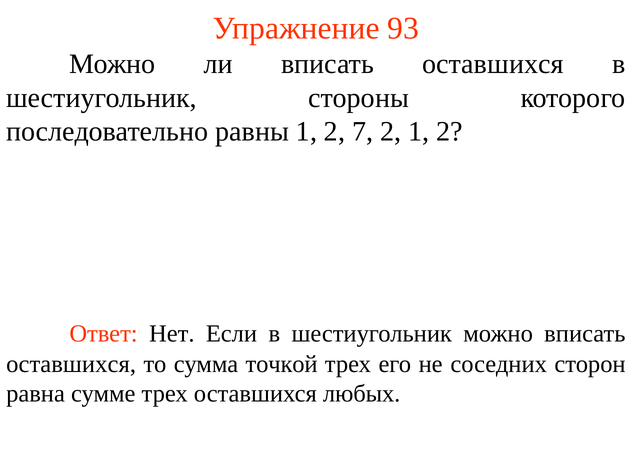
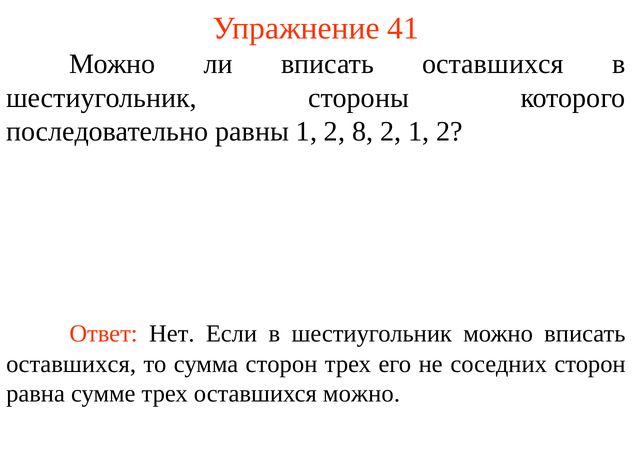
93: 93 -> 41
7: 7 -> 8
сумма точкой: точкой -> сторон
оставшихся любых: любых -> можно
